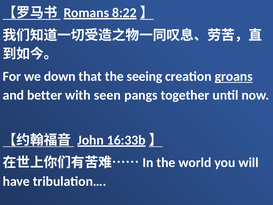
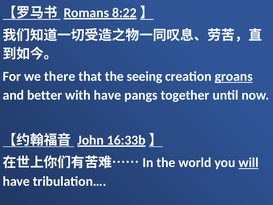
down: down -> there
with seen: seen -> have
will underline: none -> present
